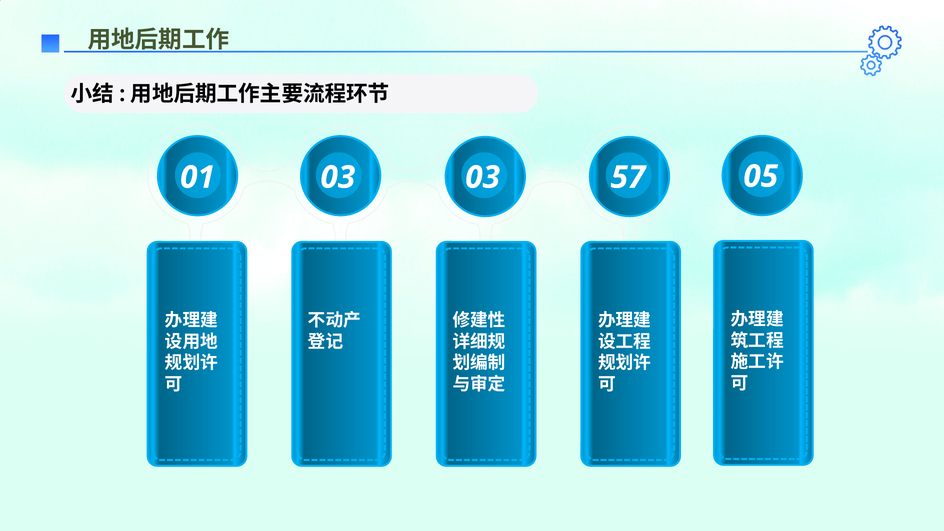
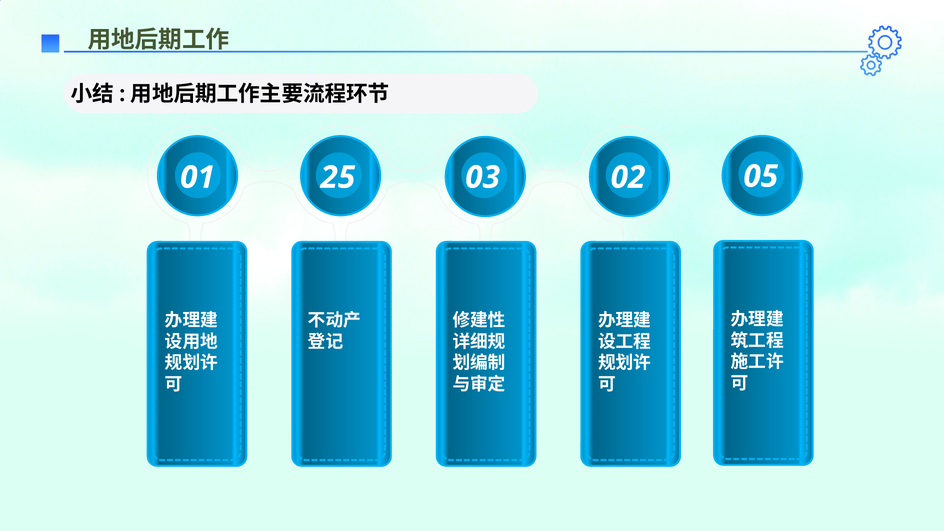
01 03: 03 -> 25
57: 57 -> 02
